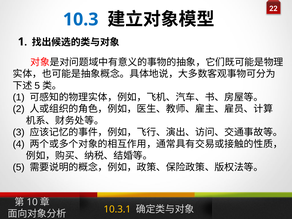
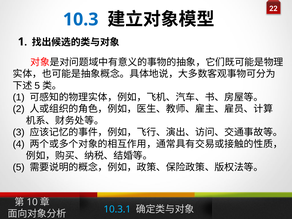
10.3.1 colour: yellow -> light blue
